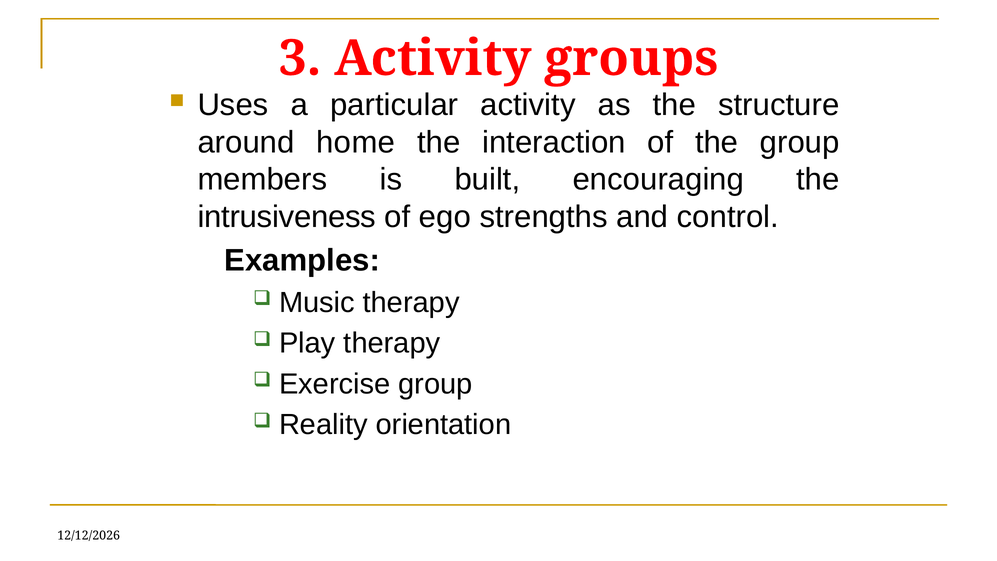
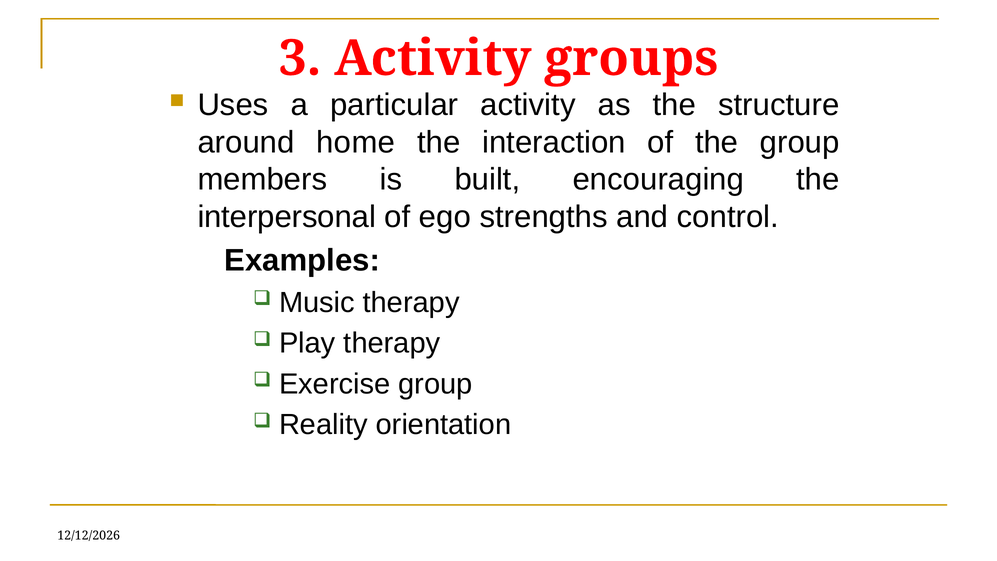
intrusiveness: intrusiveness -> interpersonal
